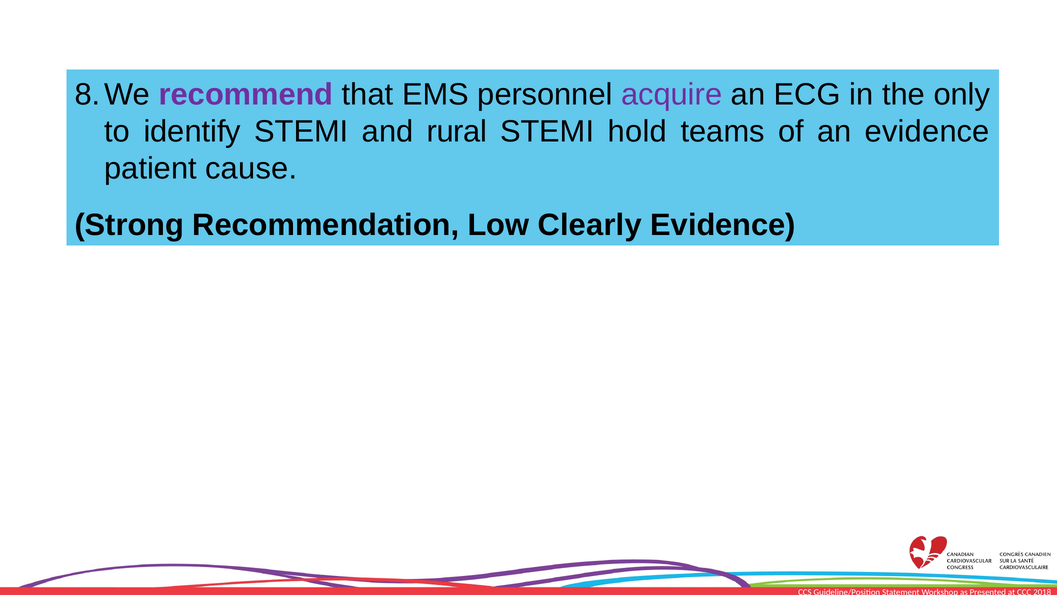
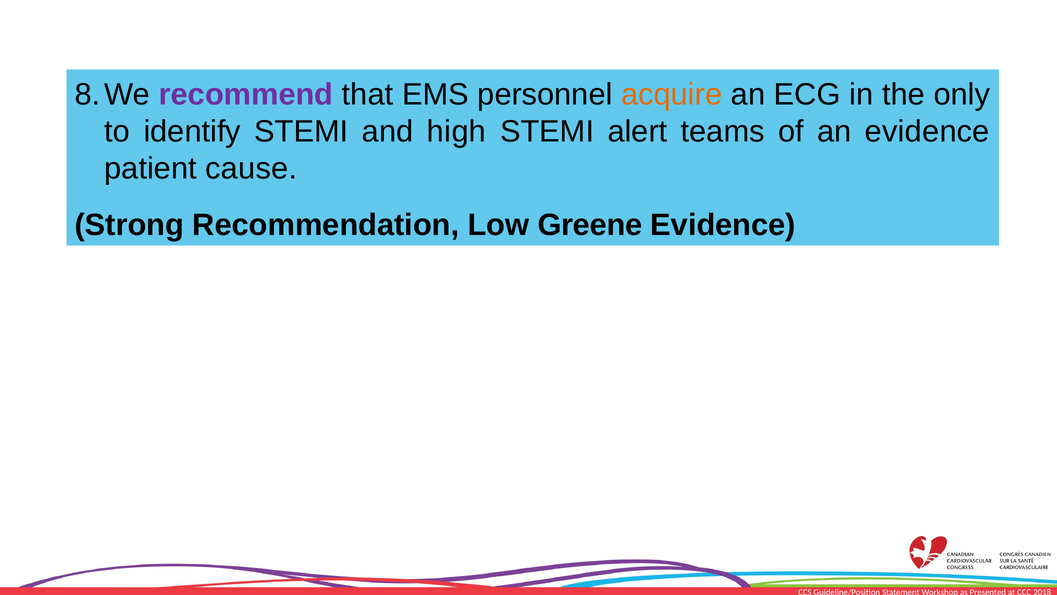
acquire colour: purple -> orange
rural: rural -> high
hold: hold -> alert
Clearly: Clearly -> Greene
